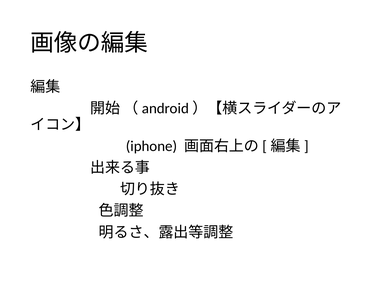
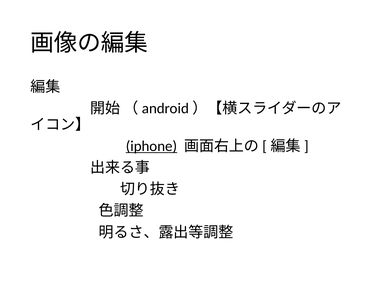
iphone underline: none -> present
